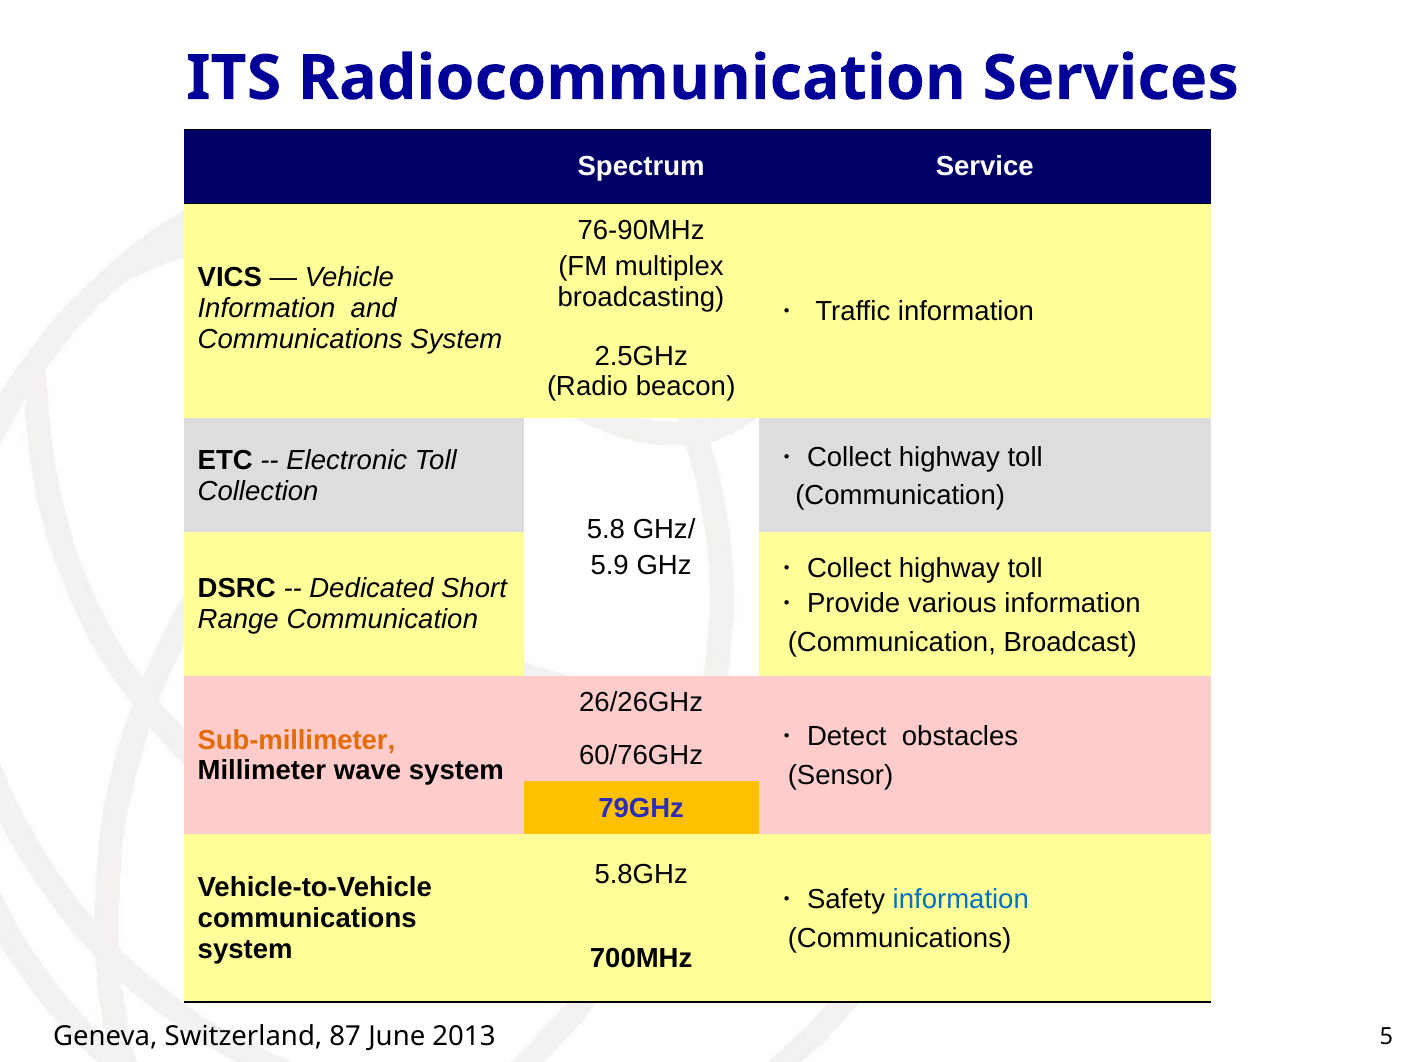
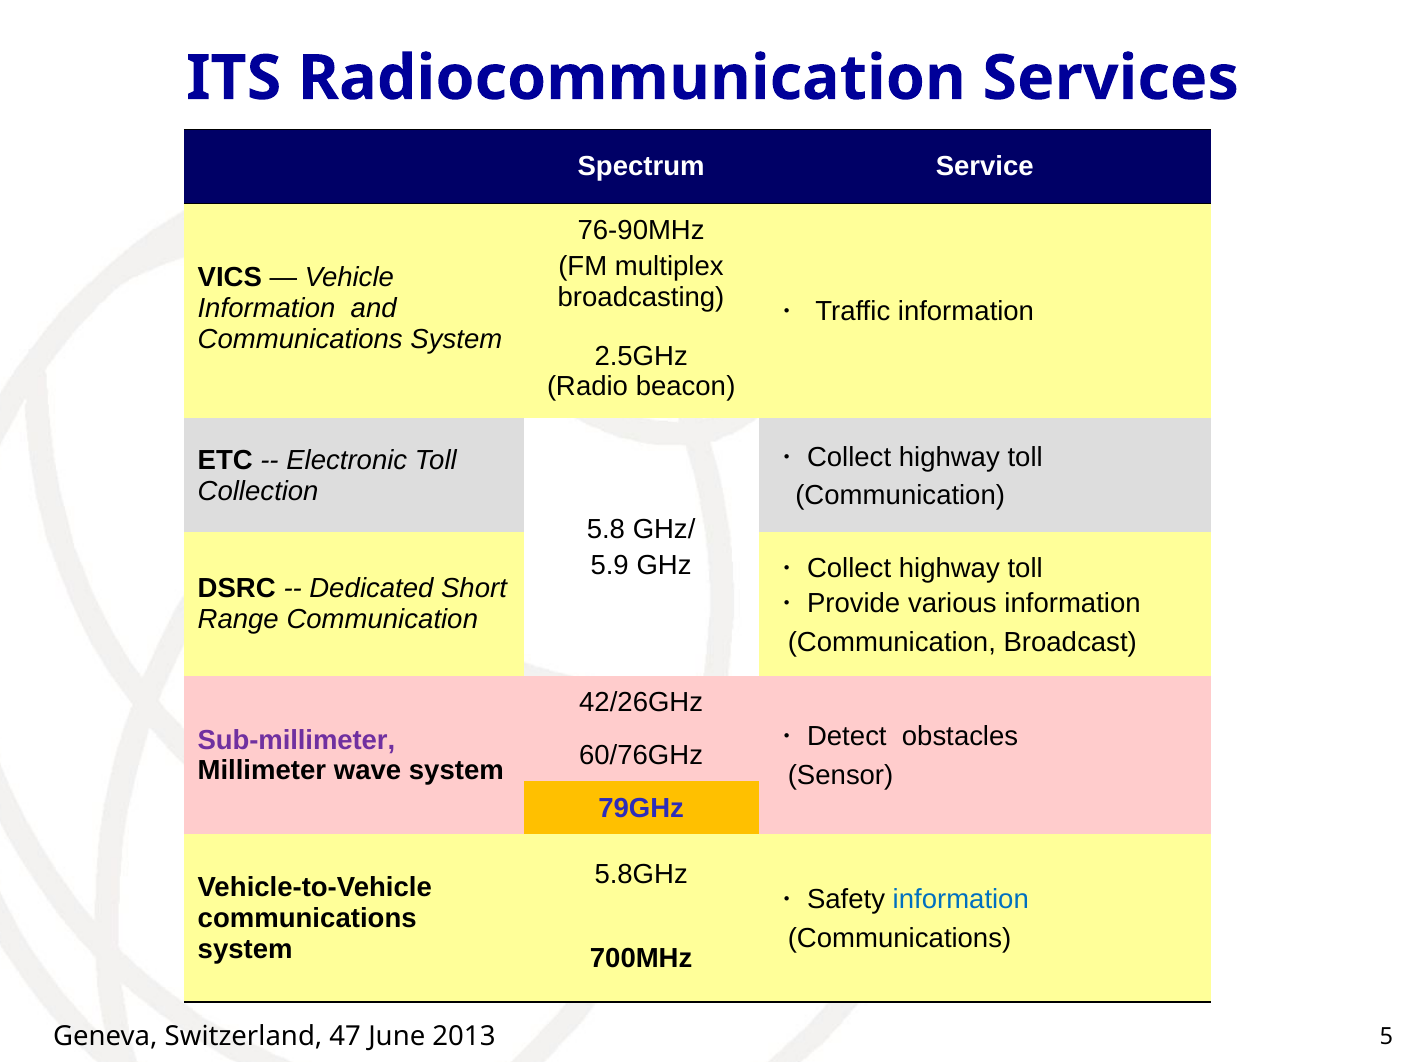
26/26GHz: 26/26GHz -> 42/26GHz
Sub-millimeter colour: orange -> purple
87: 87 -> 47
